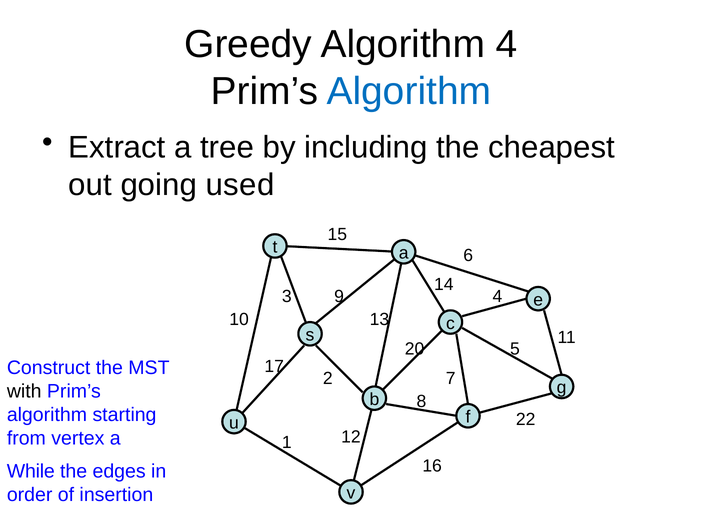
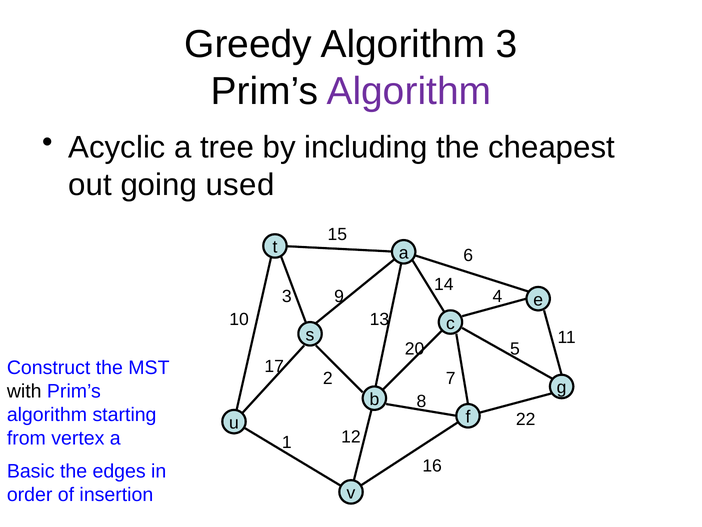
Algorithm 4: 4 -> 3
Algorithm at (409, 91) colour: blue -> purple
Extract: Extract -> Acyclic
While: While -> Basic
